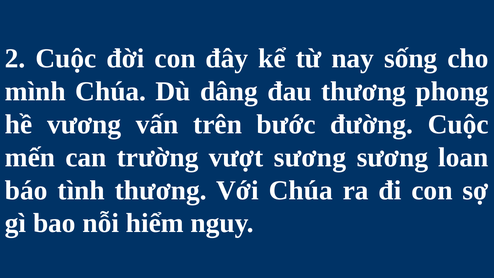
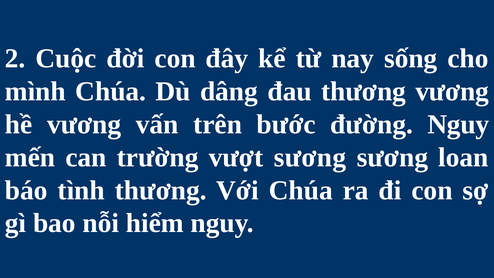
thương phong: phong -> vương
đường Cuộc: Cuộc -> Nguy
